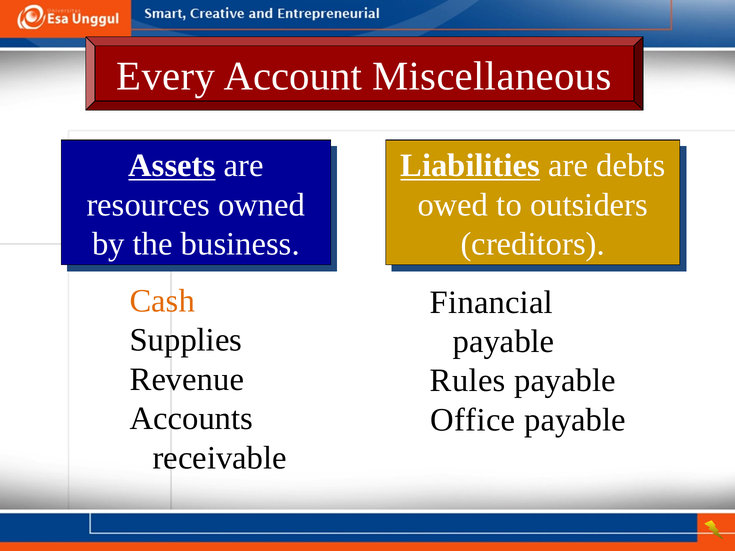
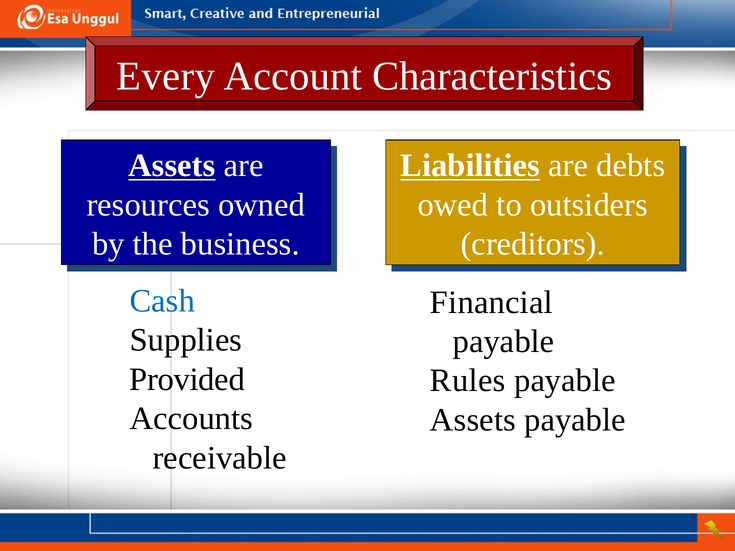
Miscellaneous: Miscellaneous -> Characteristics
Cash colour: orange -> blue
Revenue: Revenue -> Provided
Office at (473, 420): Office -> Assets
